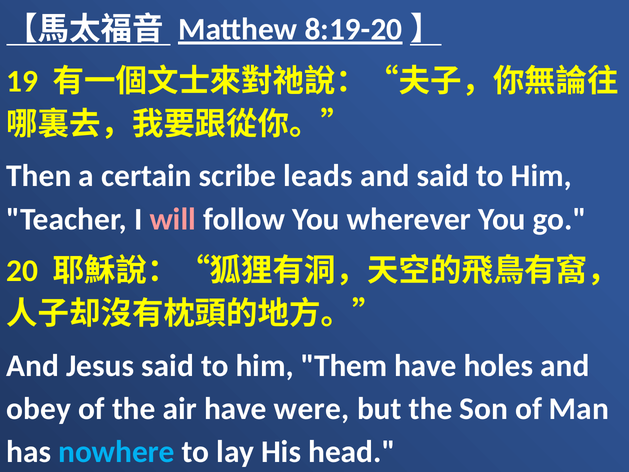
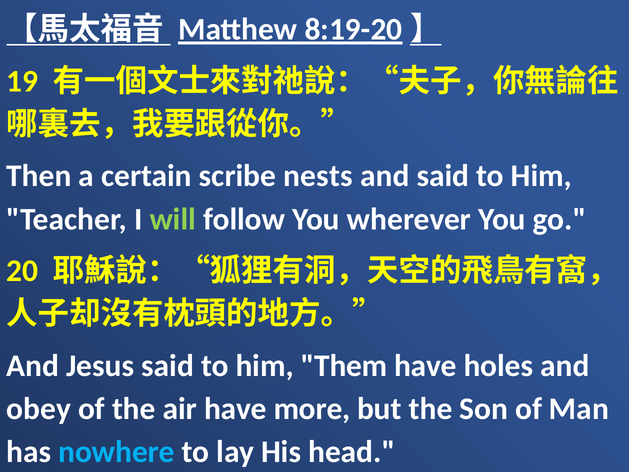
leads: leads -> nests
will colour: pink -> light green
were: were -> more
